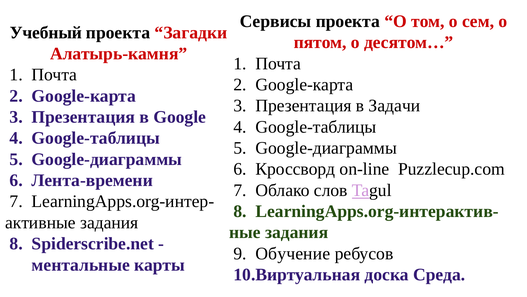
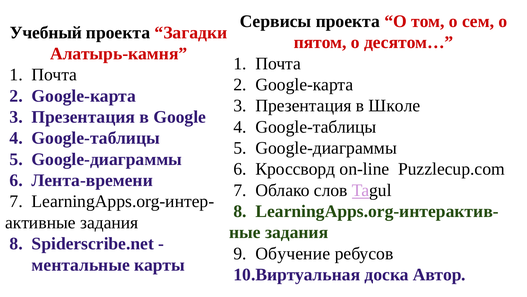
Задачи: Задачи -> Школе
Среда: Среда -> Автор
